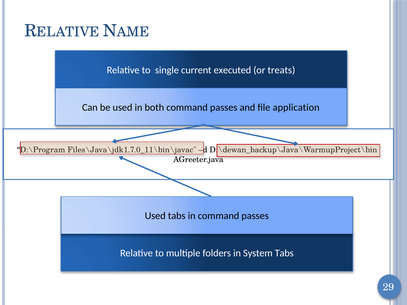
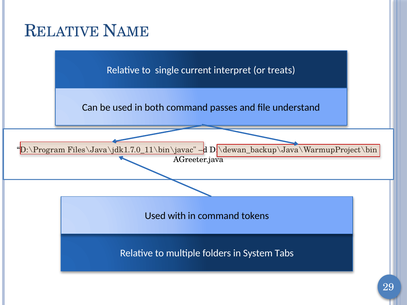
executed: executed -> interpret
application: application -> understand
Used tabs: tabs -> with
in command passes: passes -> tokens
